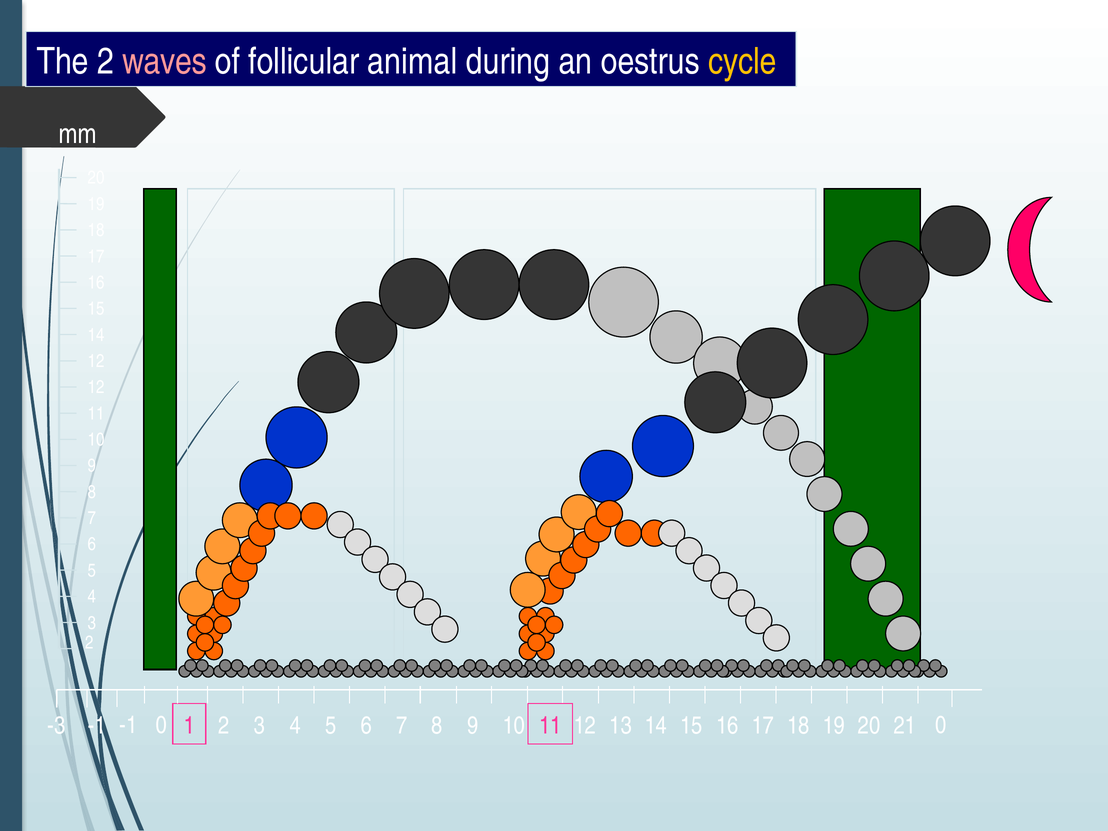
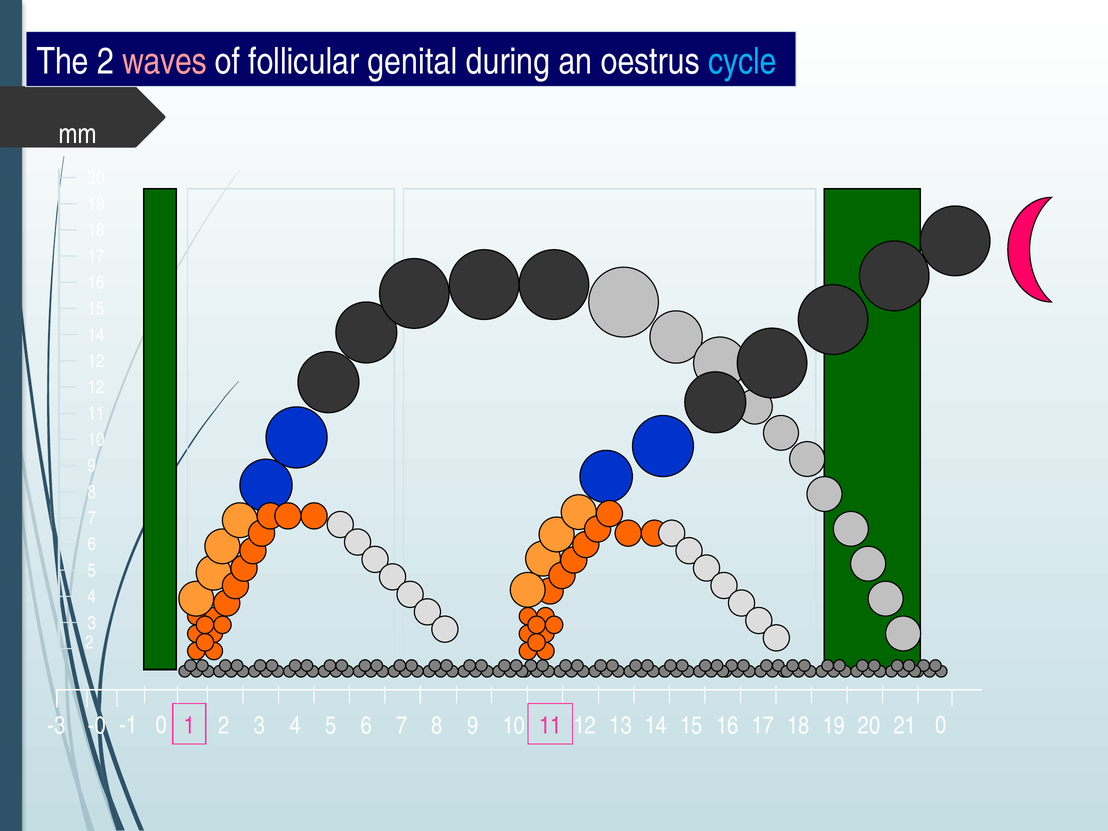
animal: animal -> genital
cycle colour: yellow -> light blue
-1 at (97, 725): -1 -> -0
